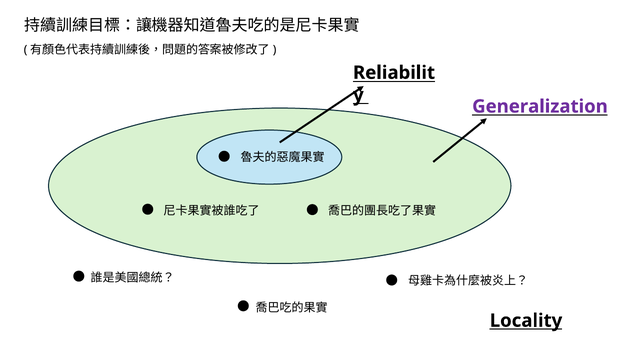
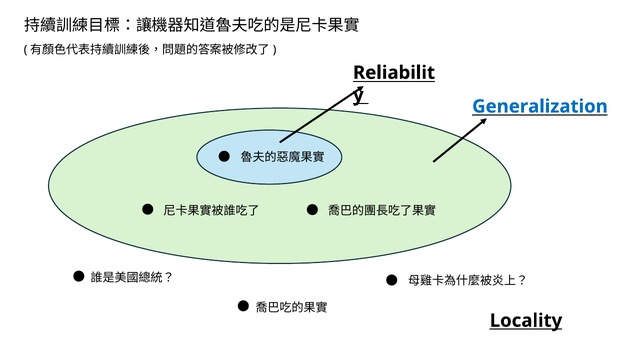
Generalization colour: purple -> blue
